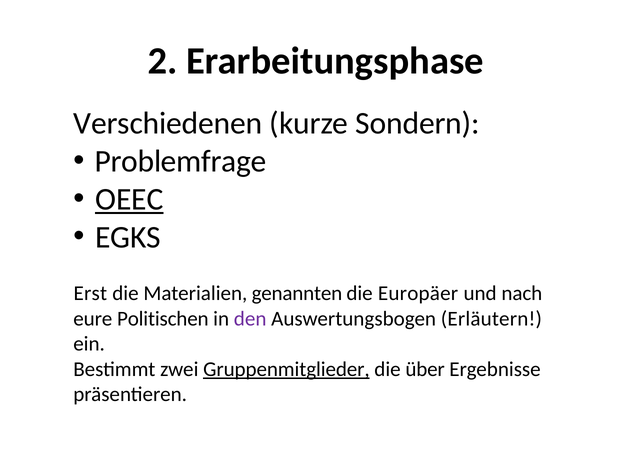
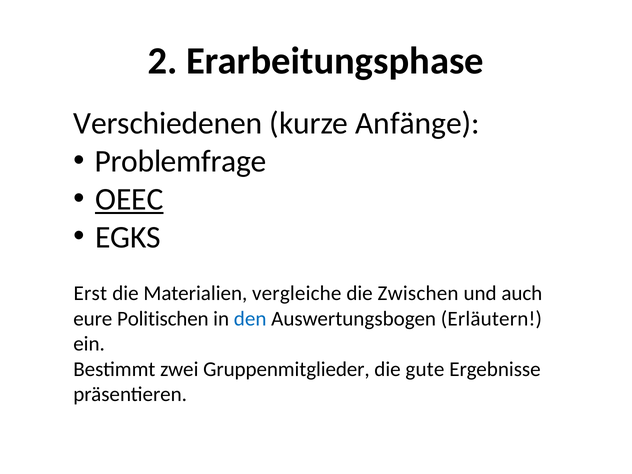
Sondern: Sondern -> Anfänge
genannten: genannten -> vergleiche
Europäer: Europäer -> Zwischen
nach: nach -> auch
den colour: purple -> blue
Gruppenmitglieder underline: present -> none
über: über -> gute
